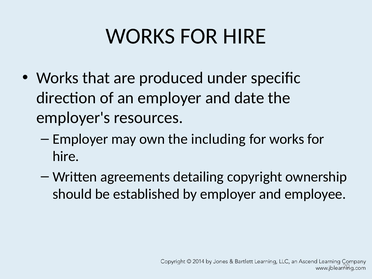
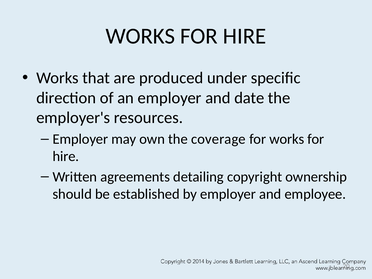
including: including -> coverage
